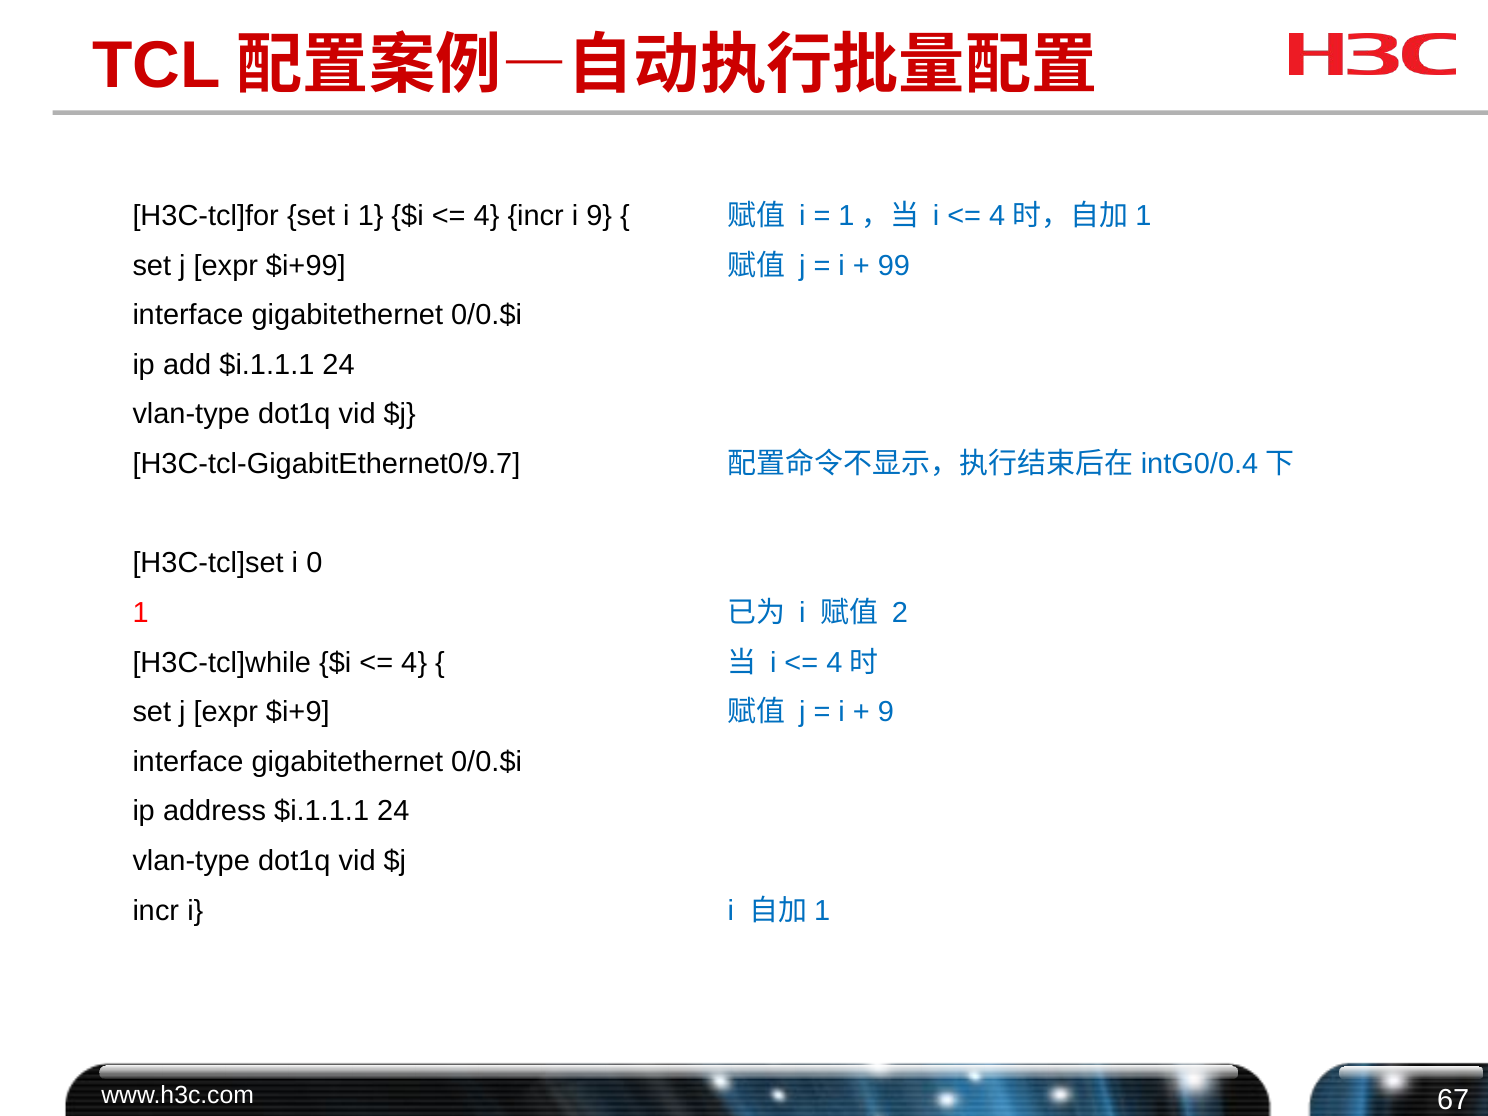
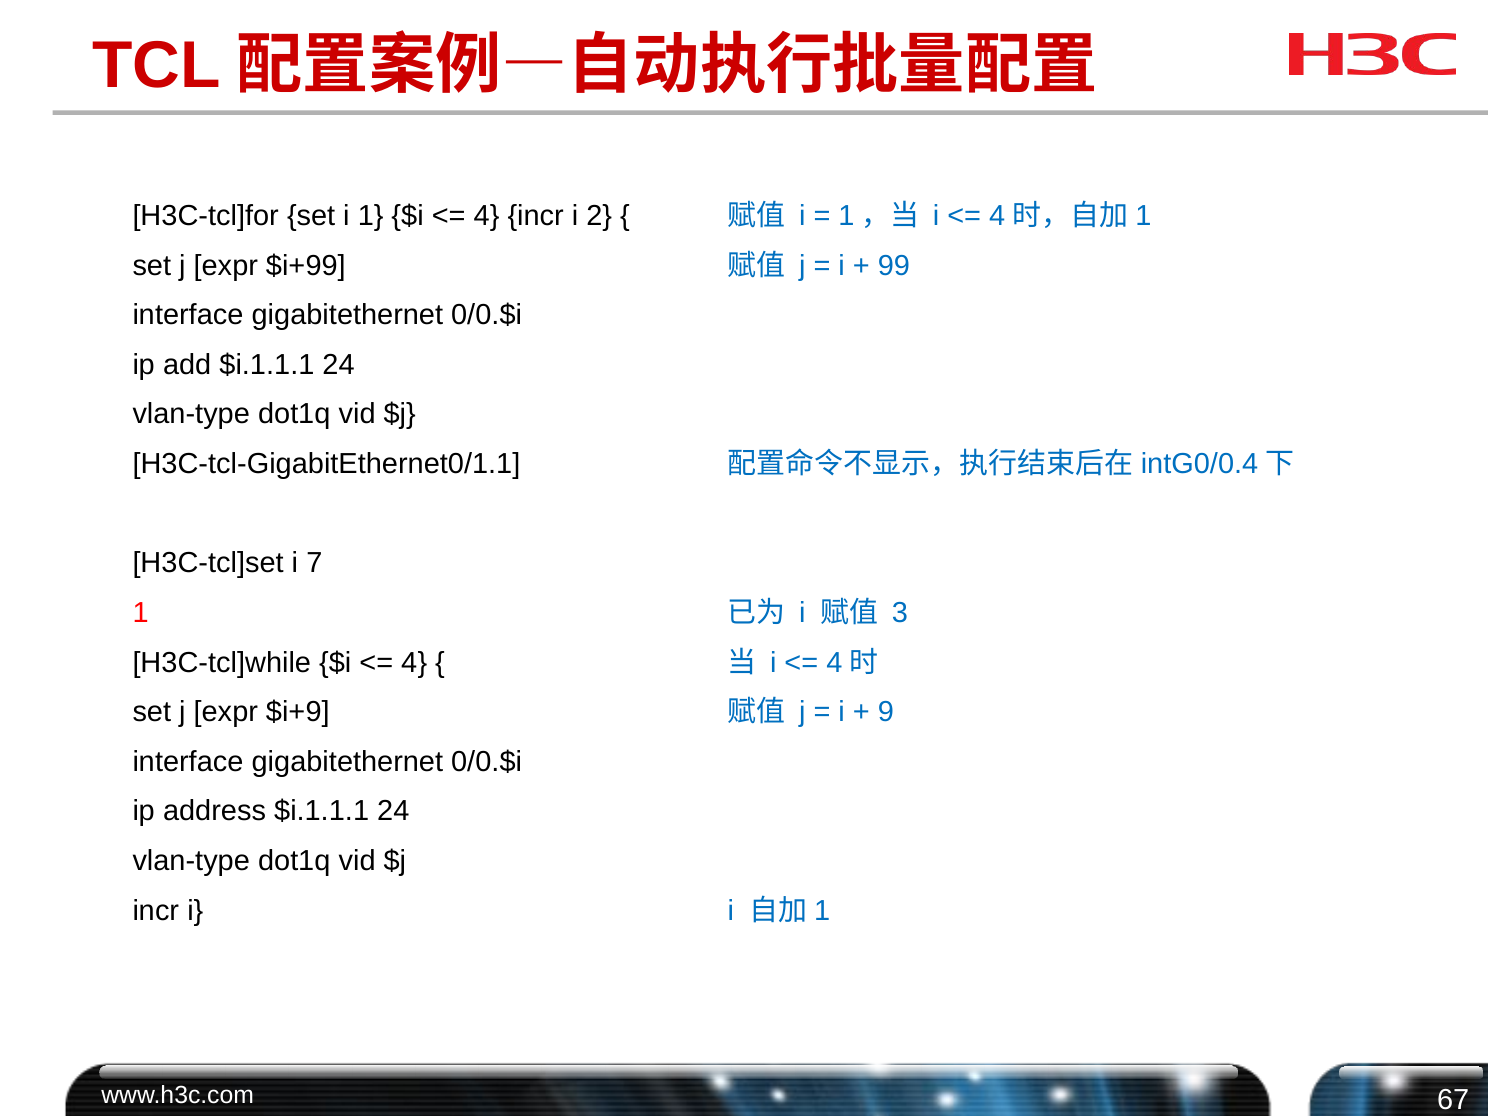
i 9: 9 -> 2
H3C-tcl-GigabitEthernet0/9.7: H3C-tcl-GigabitEthernet0/9.7 -> H3C-tcl-GigabitEthernet0/1.1
0: 0 -> 7
2: 2 -> 3
